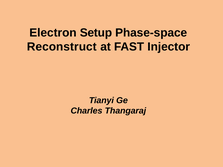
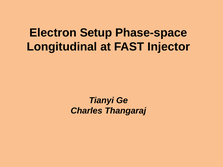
Reconstruct: Reconstruct -> Longitudinal
